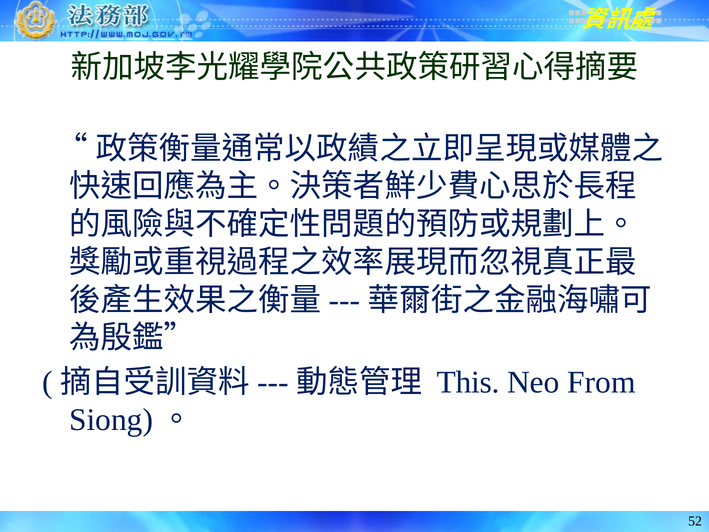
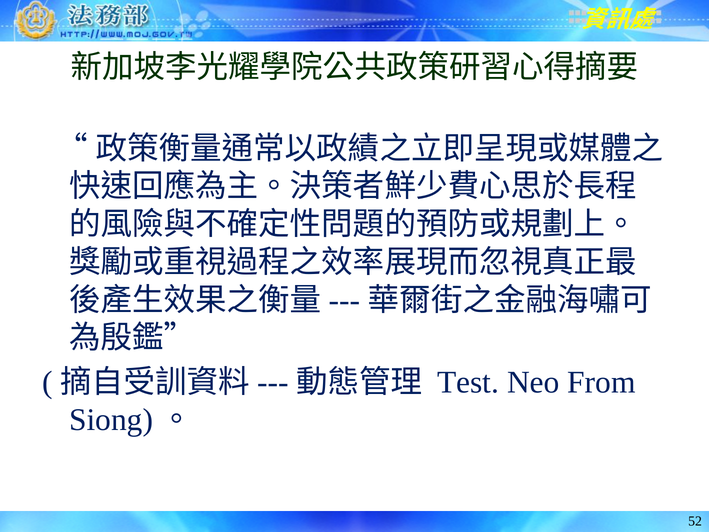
This: This -> Test
